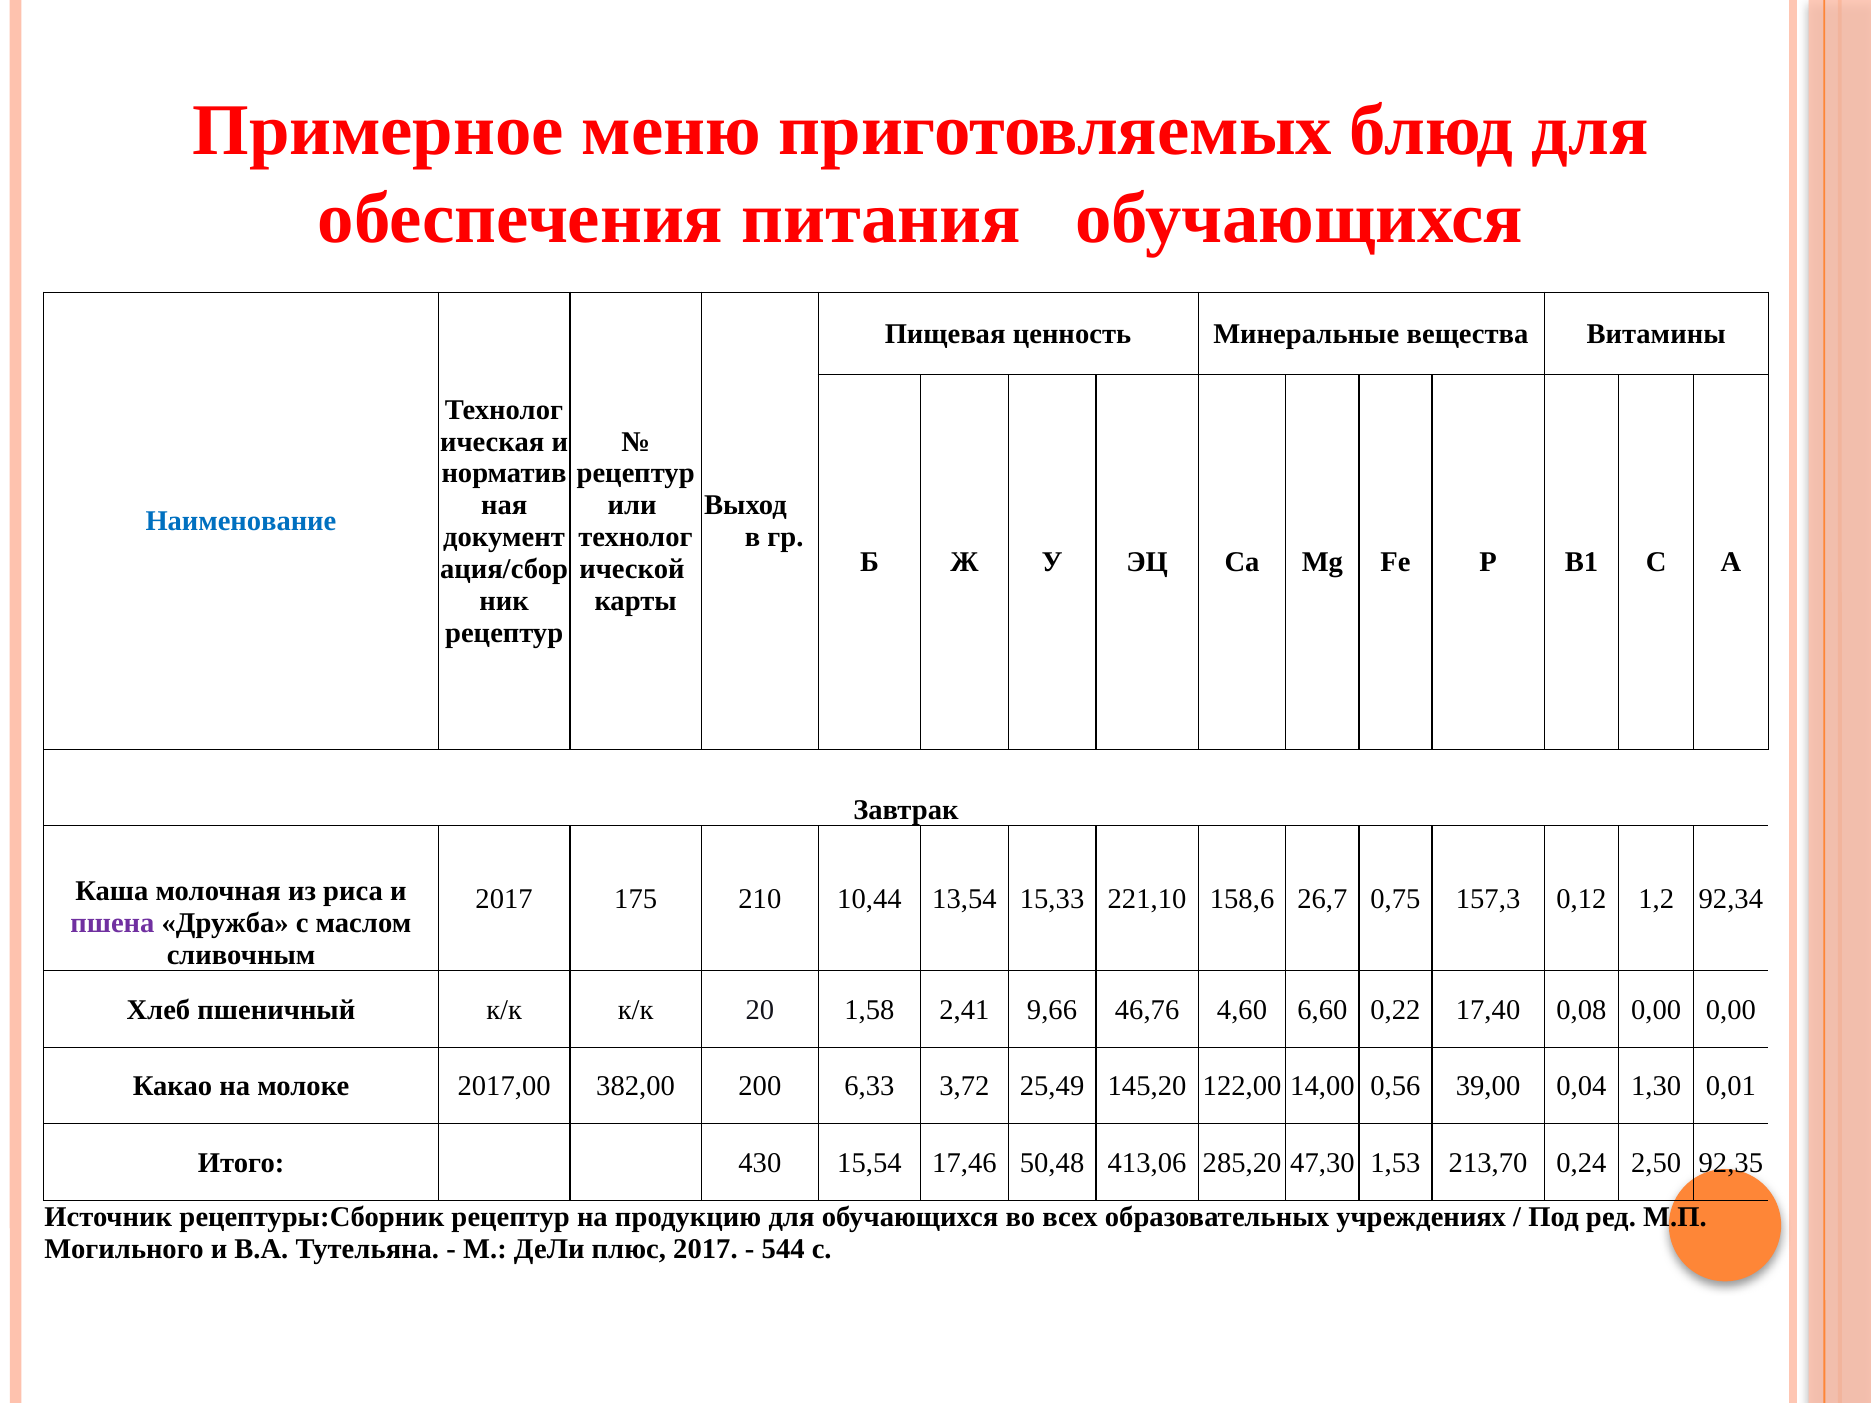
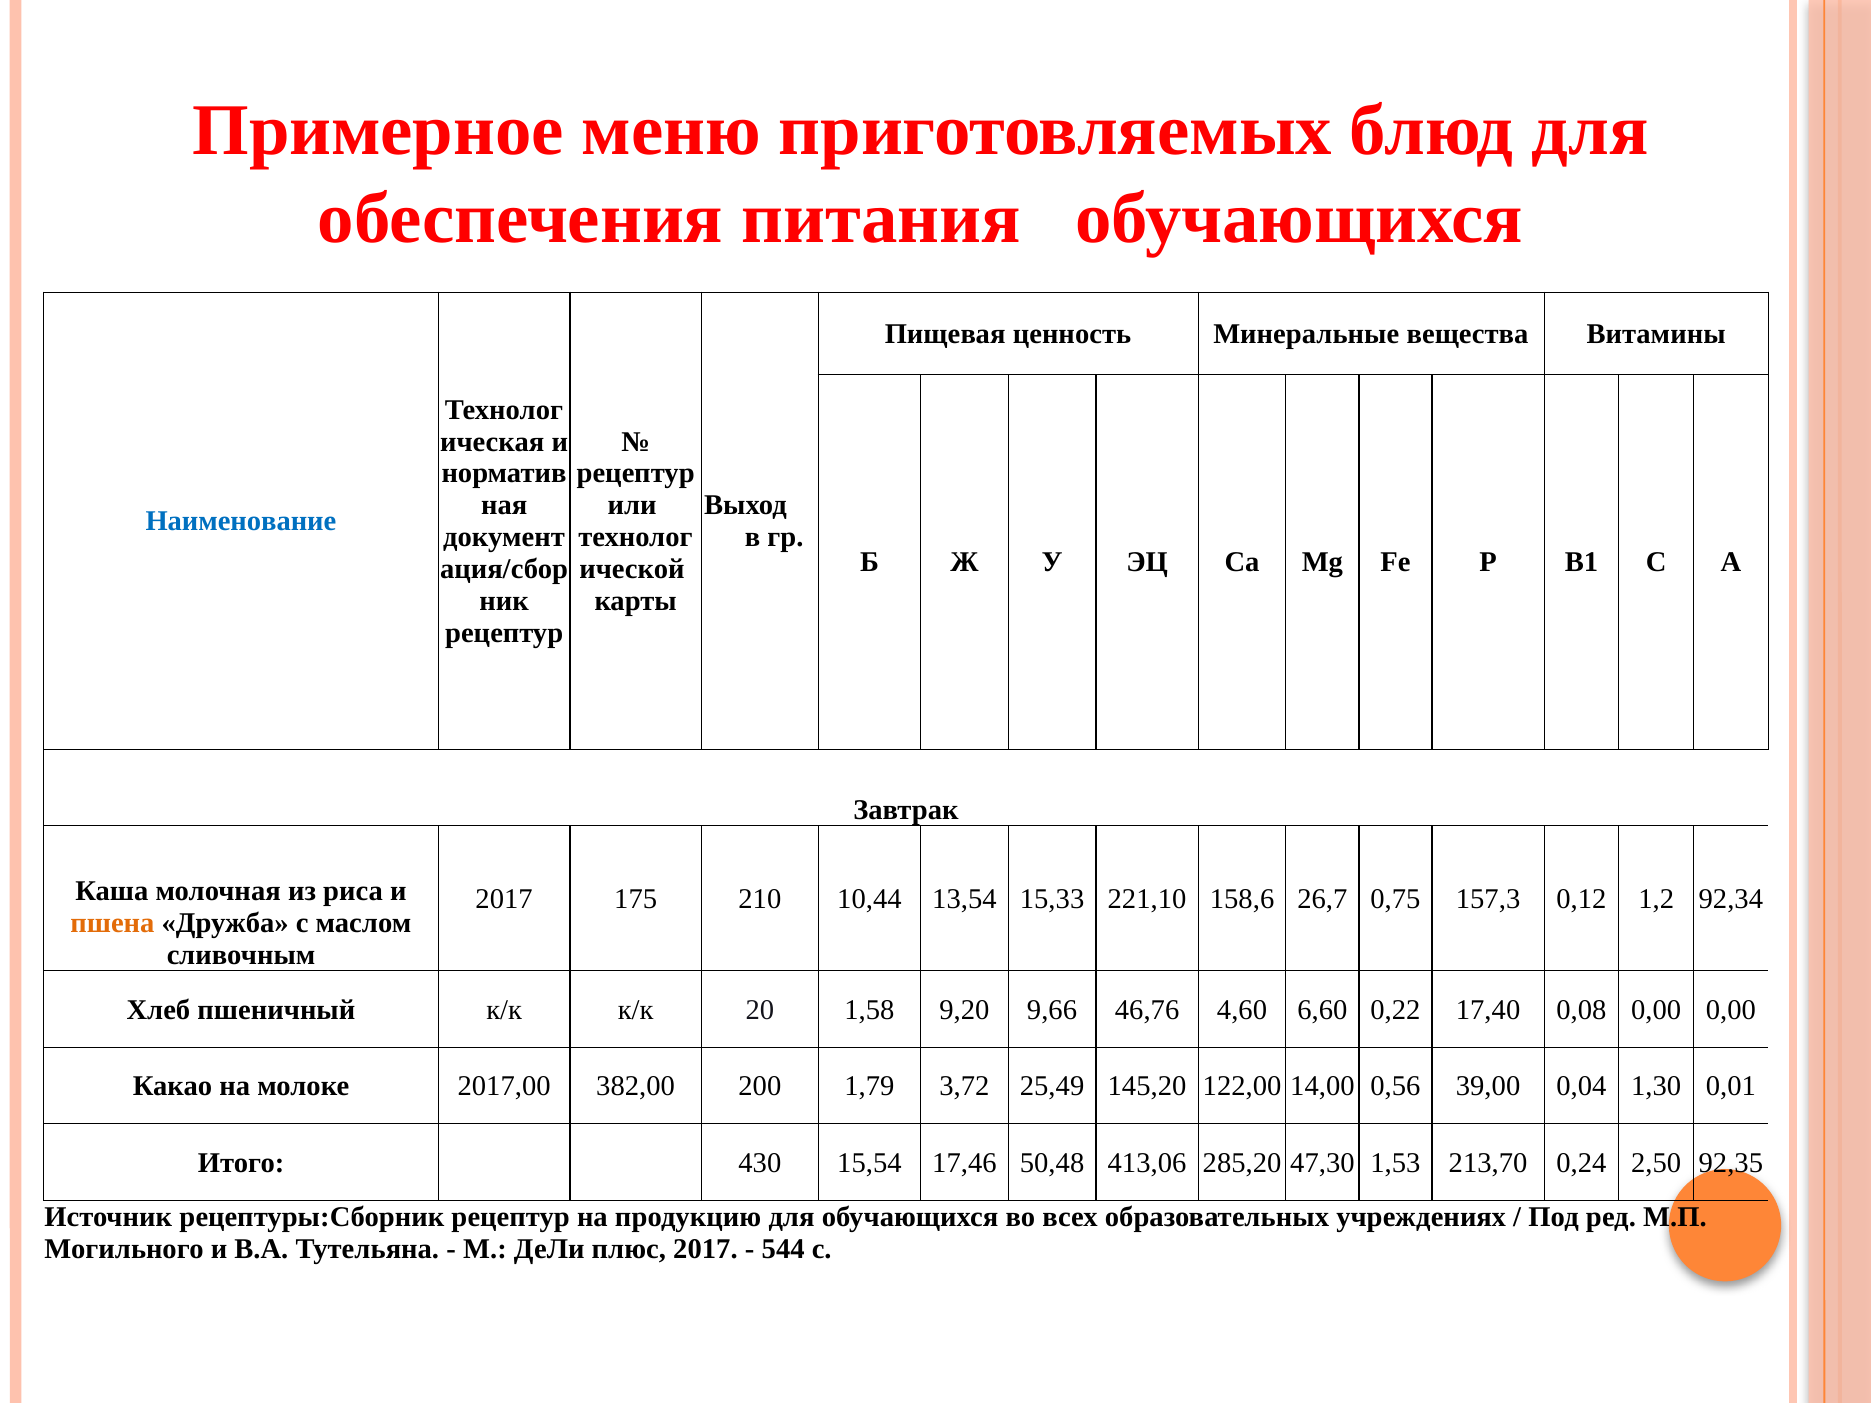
пшена colour: purple -> orange
2,41: 2,41 -> 9,20
6,33: 6,33 -> 1,79
